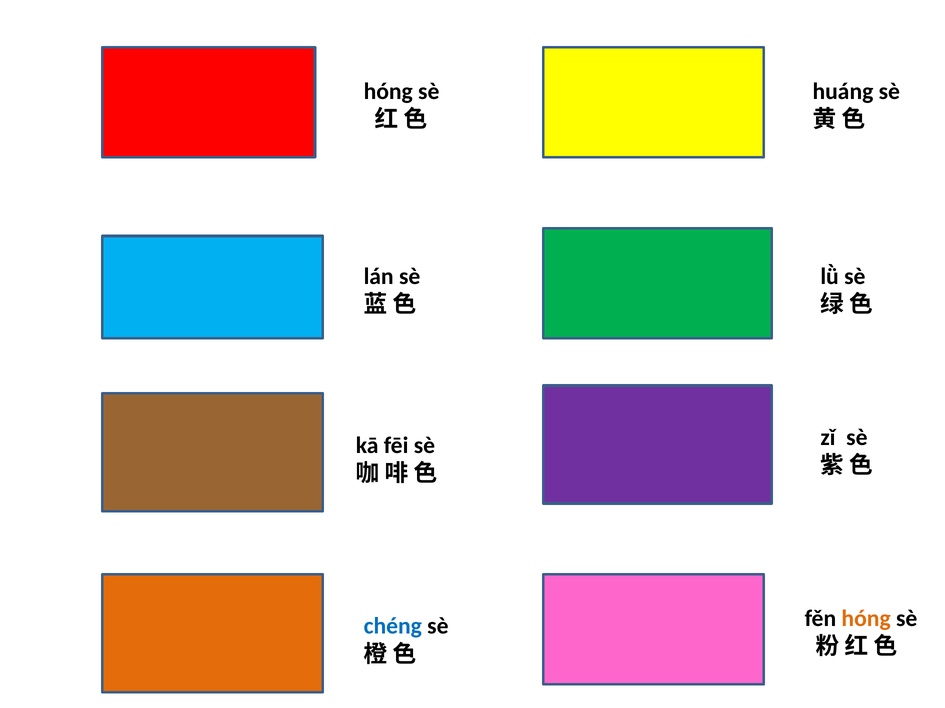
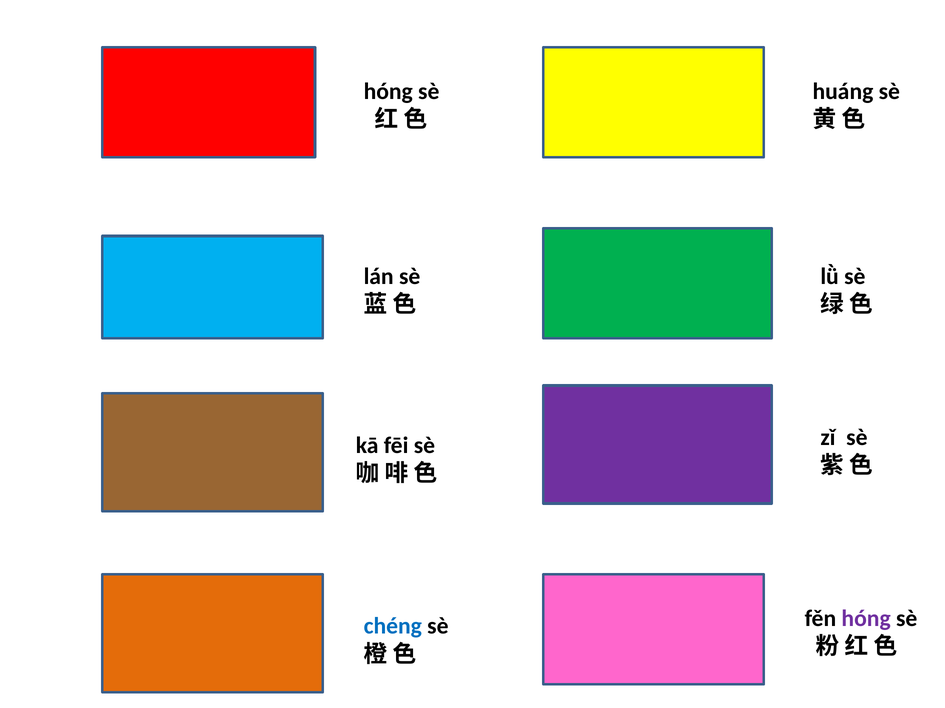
hóng at (866, 619) colour: orange -> purple
